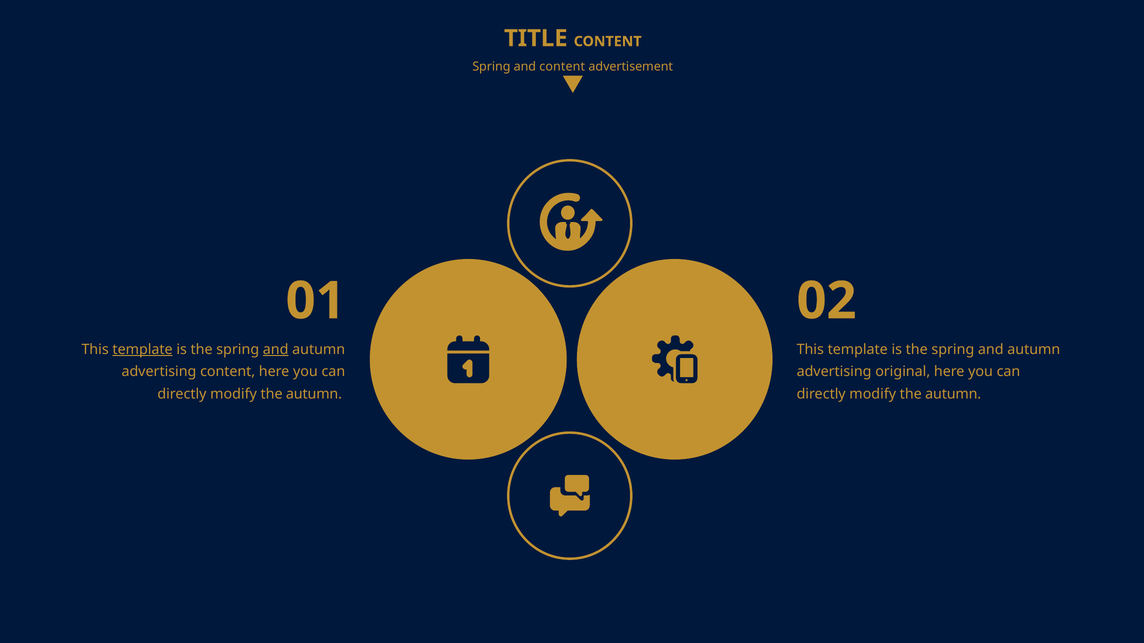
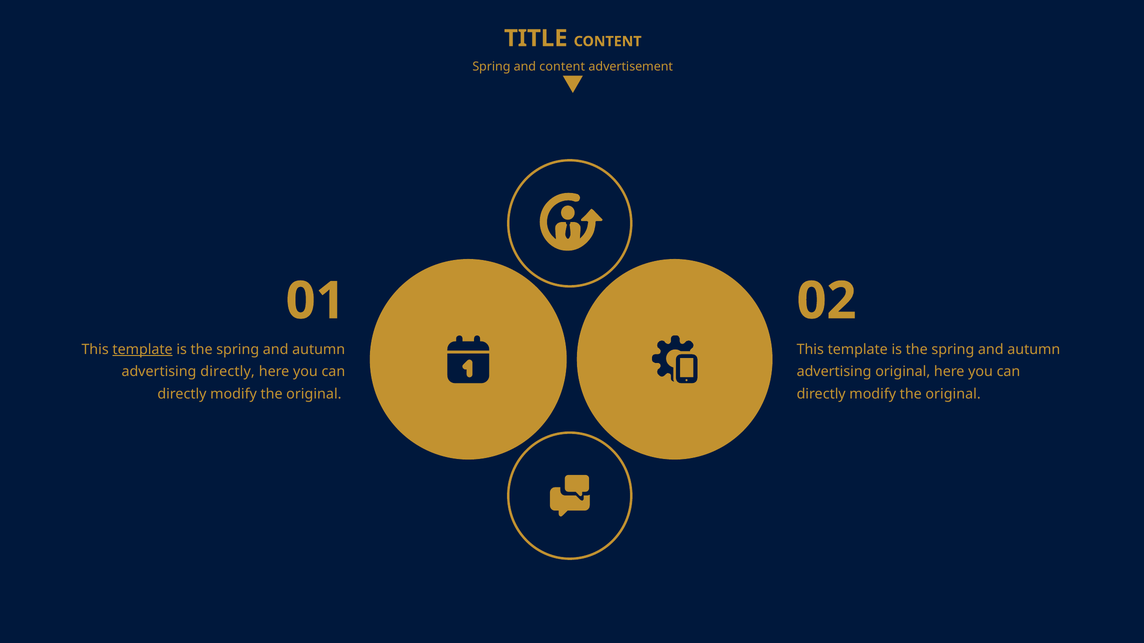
and at (276, 350) underline: present -> none
advertising content: content -> directly
autumn at (314, 394): autumn -> original
autumn at (953, 394): autumn -> original
